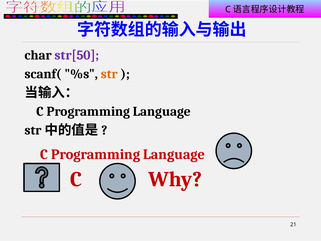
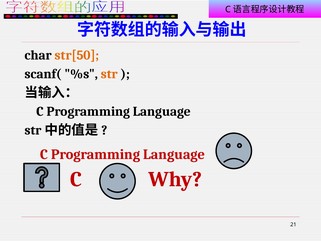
str[50 colour: purple -> orange
